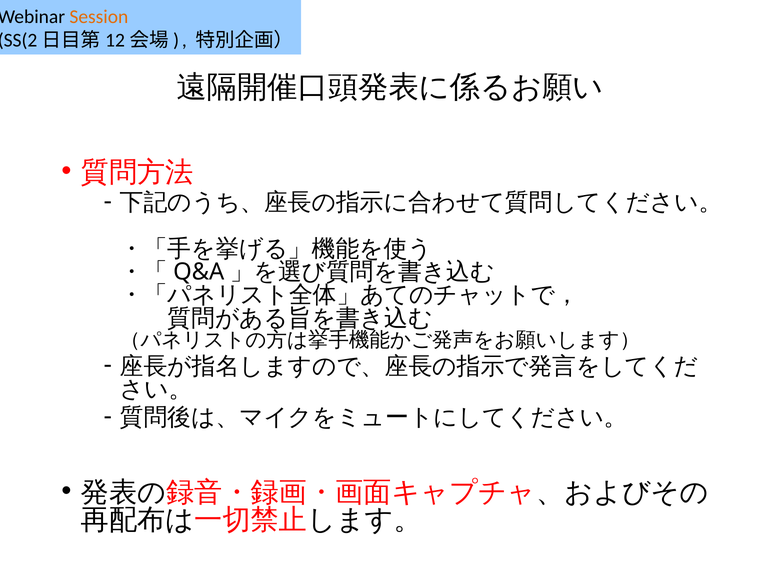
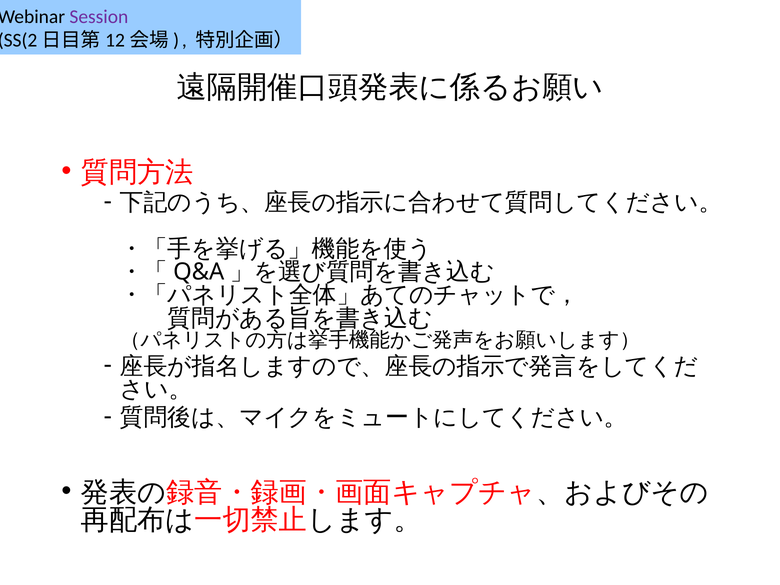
Session colour: orange -> purple
